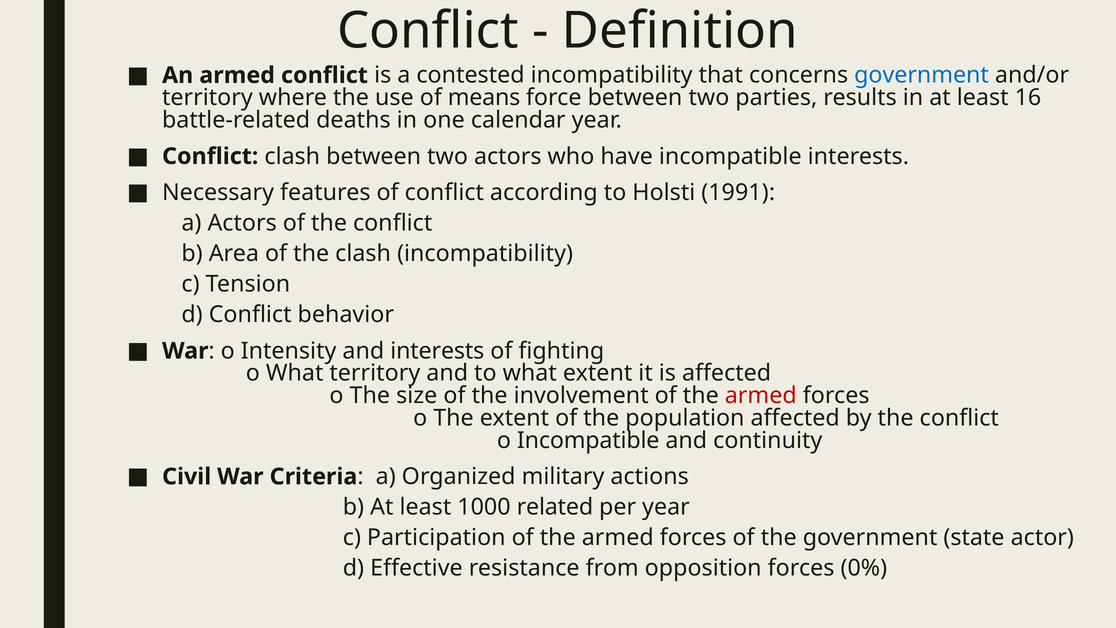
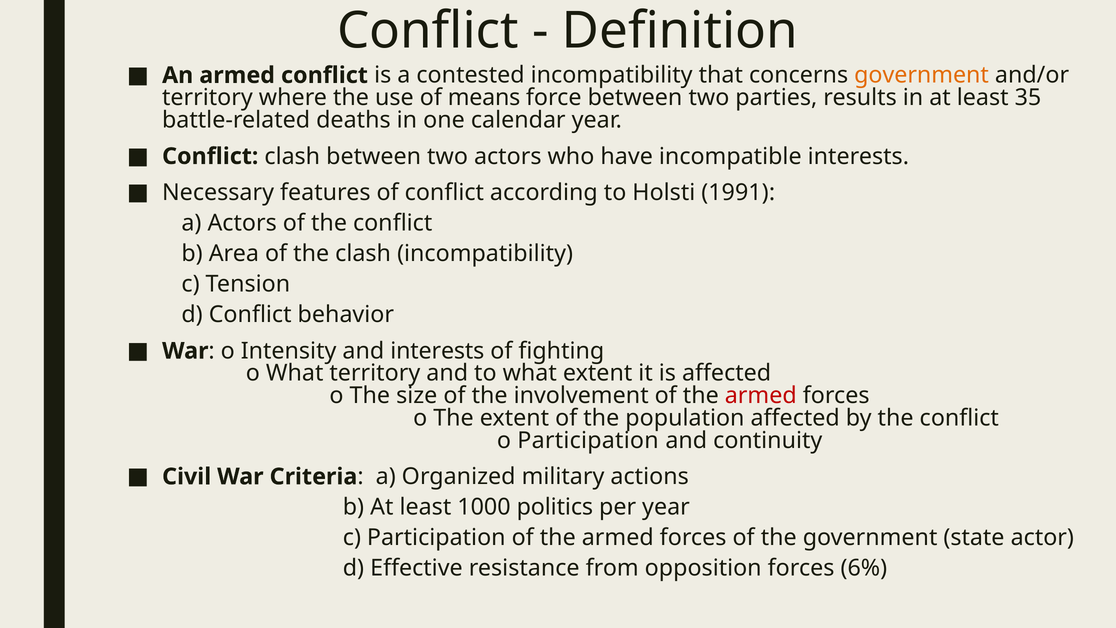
government at (922, 75) colour: blue -> orange
16: 16 -> 35
o Incompatible: Incompatible -> Participation
related: related -> politics
0%: 0% -> 6%
